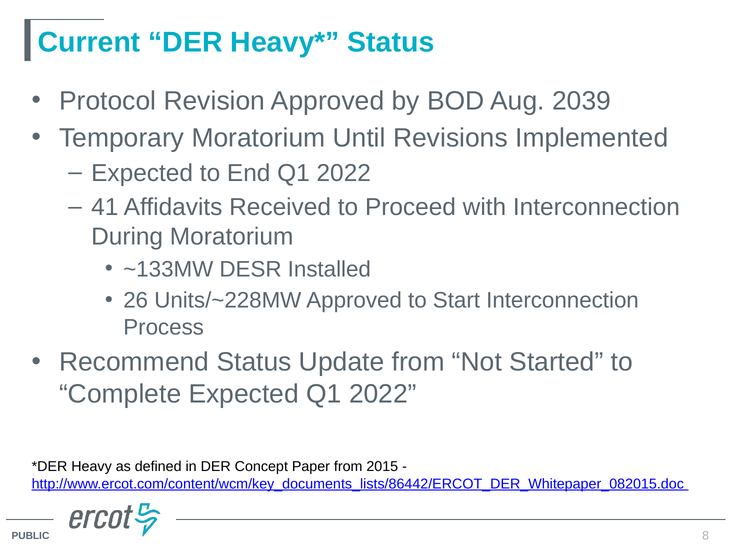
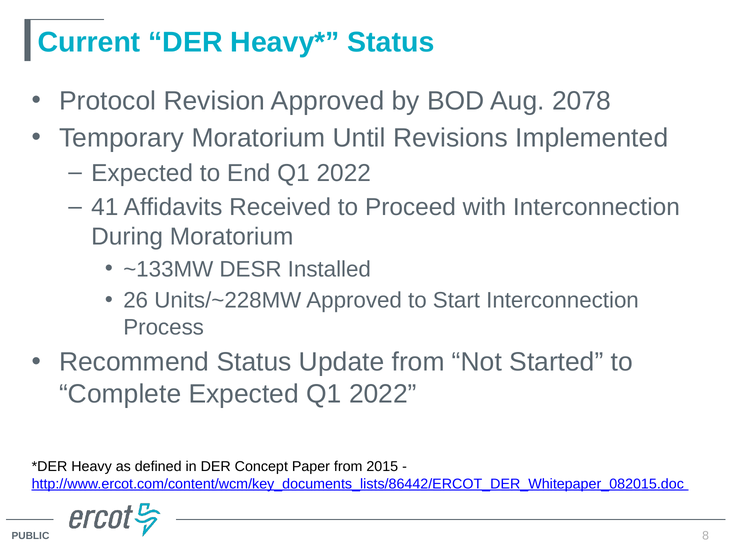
2039: 2039 -> 2078
